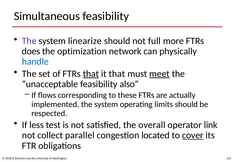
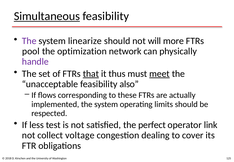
Simultaneous underline: none -> present
full: full -> will
does: does -> pool
handle colour: blue -> purple
it that: that -> thus
overall: overall -> perfect
parallel: parallel -> voltage
located: located -> dealing
cover underline: present -> none
